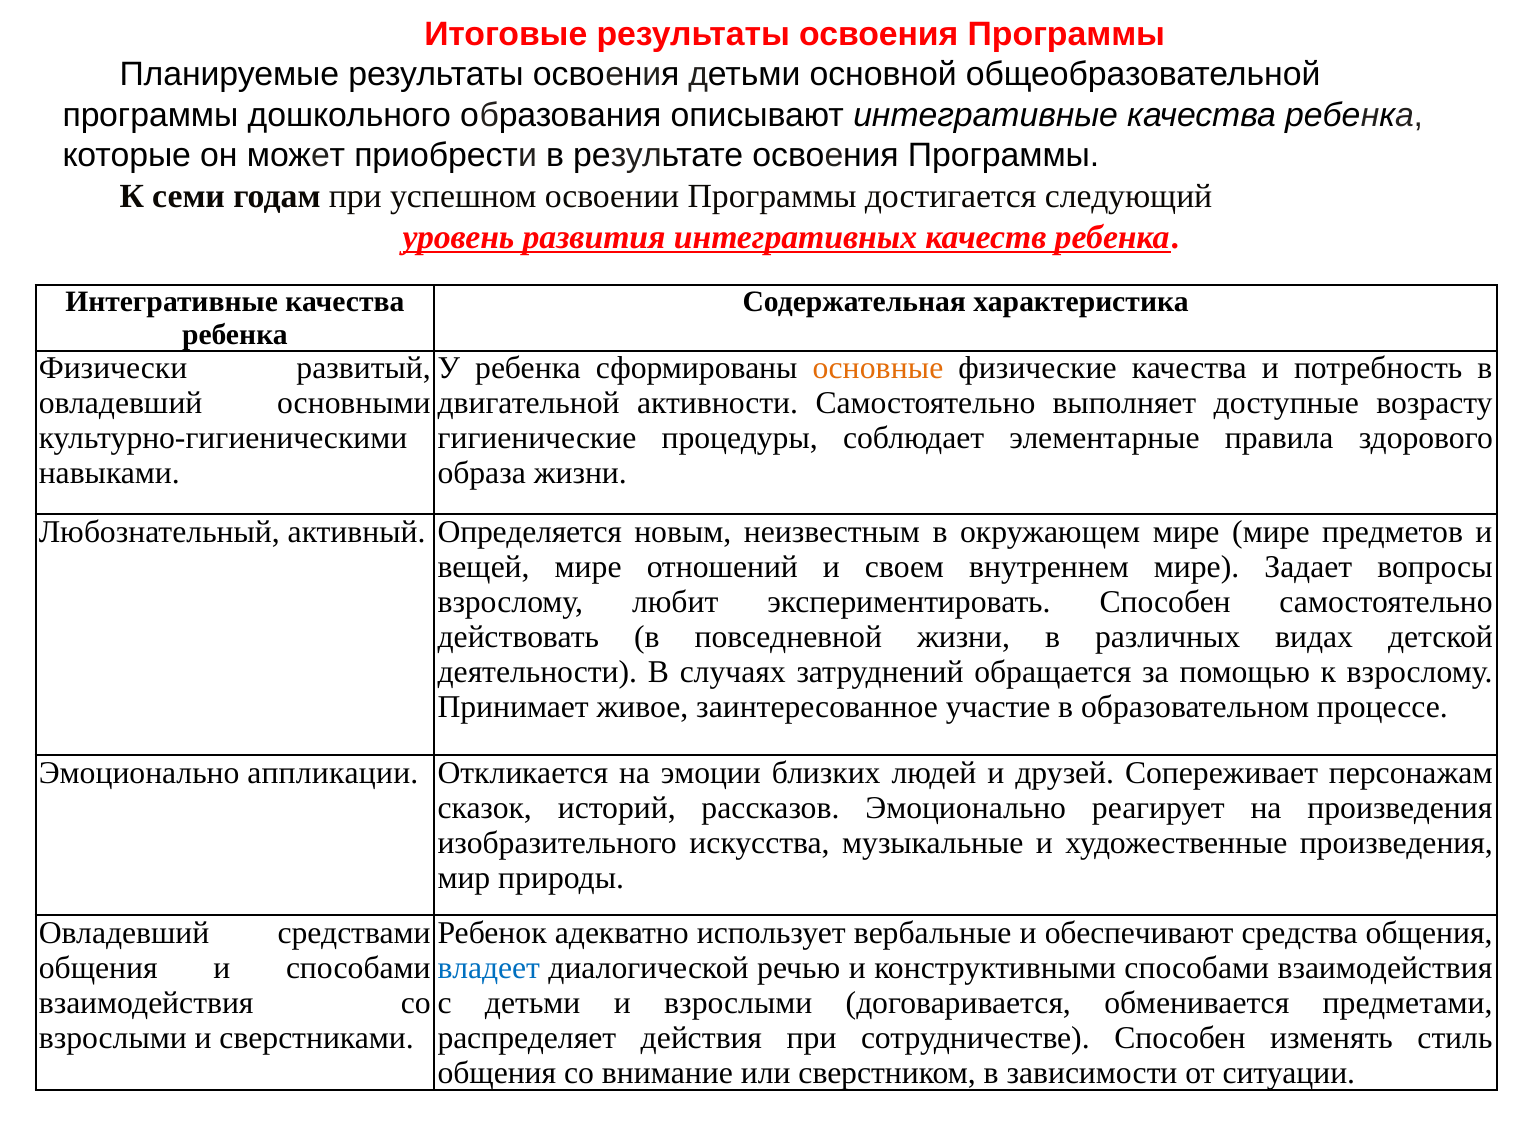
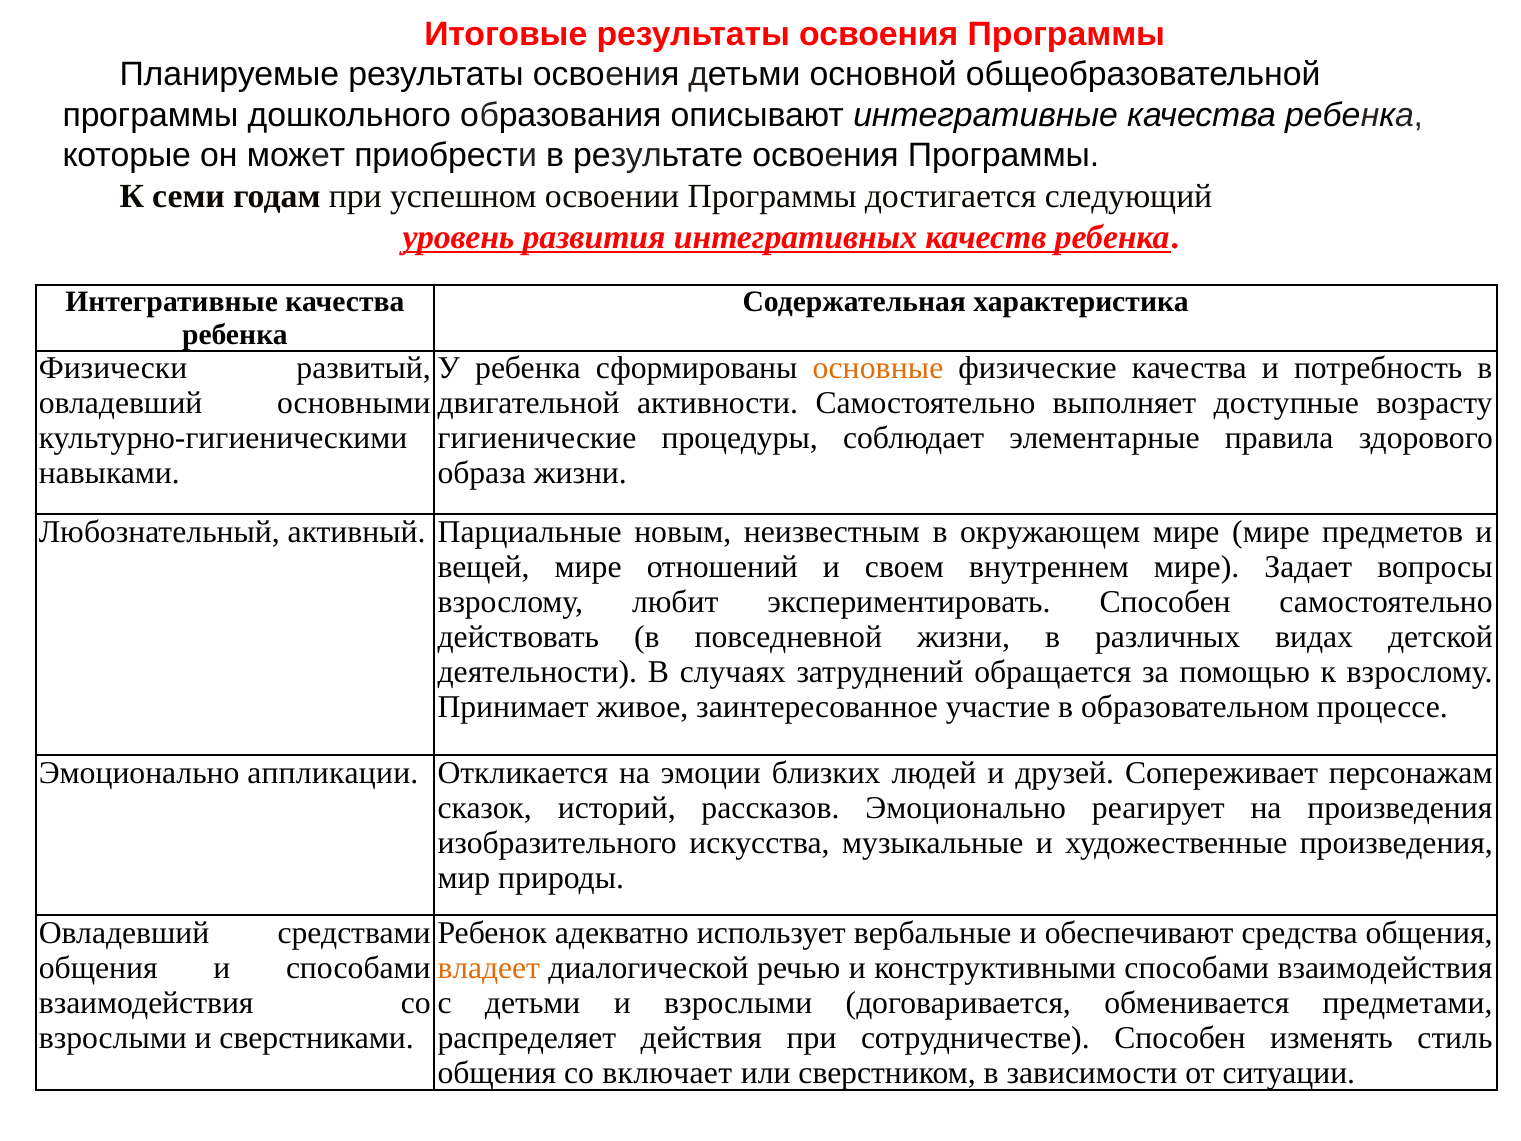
Определяется: Определяется -> Парциальные
владеет colour: blue -> orange
внимание: внимание -> включает
